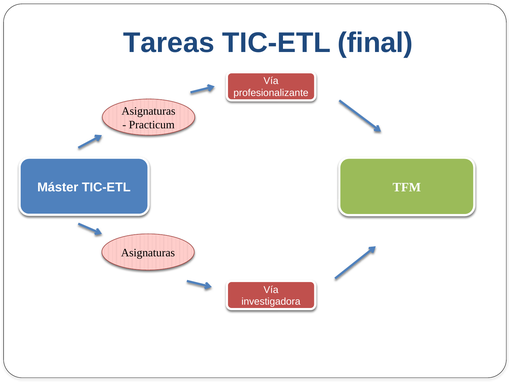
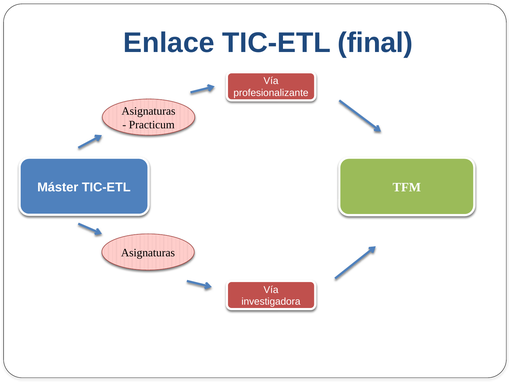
Tareas: Tareas -> Enlace
